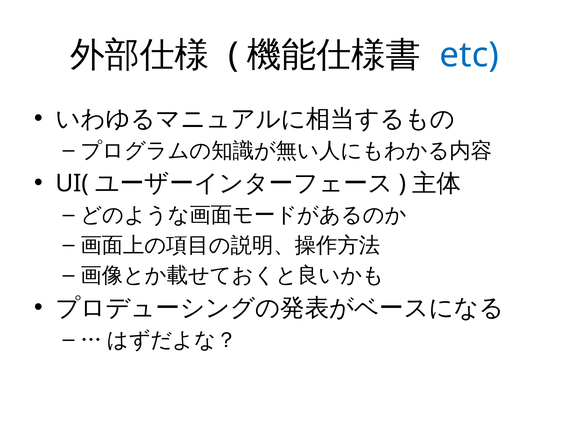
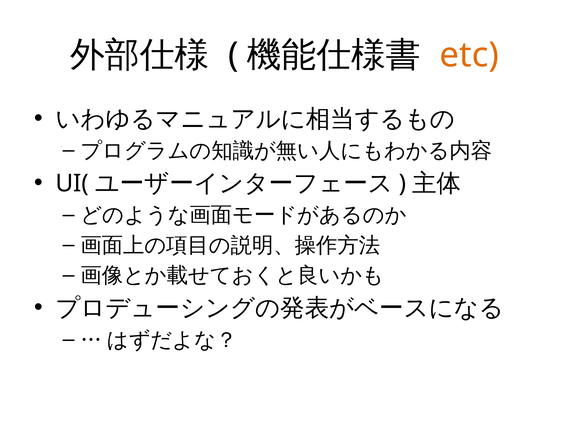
etc colour: blue -> orange
